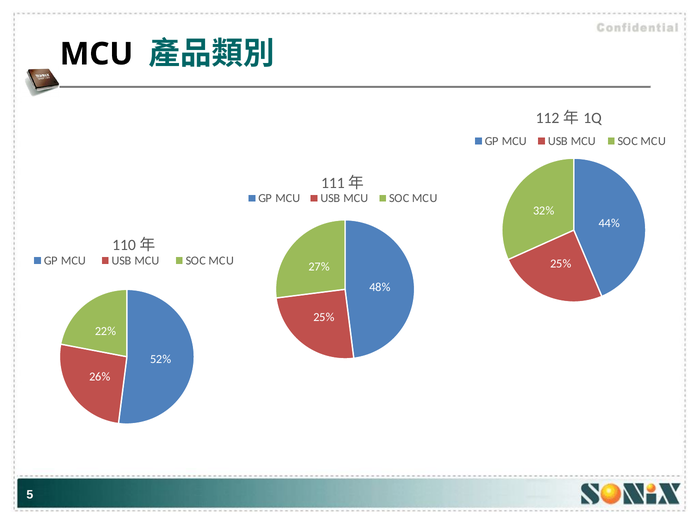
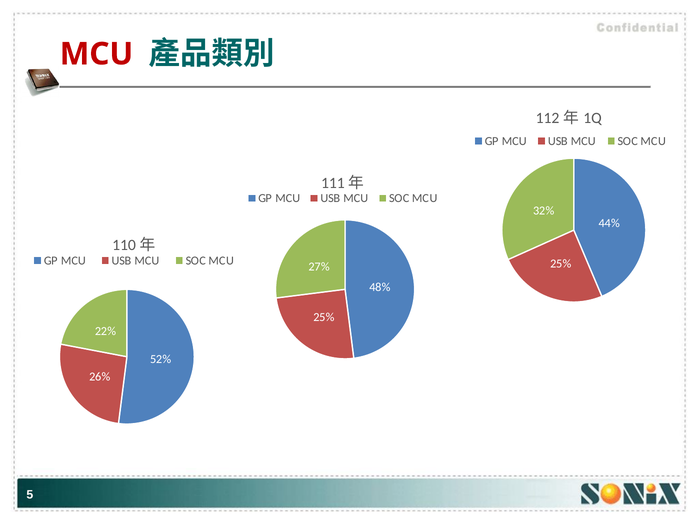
MCU at (96, 54) colour: black -> red
